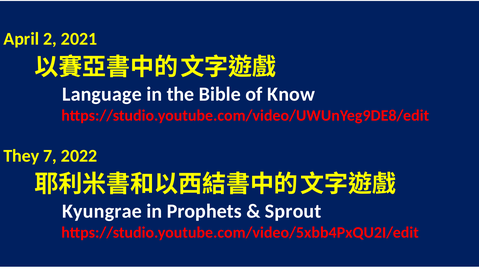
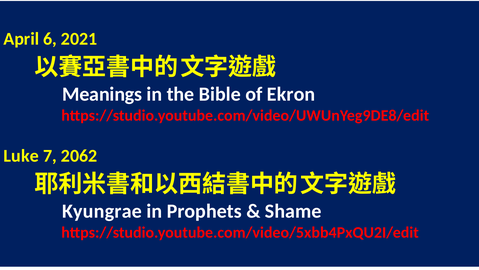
2: 2 -> 6
Language: Language -> Meanings
Know: Know -> Ekron
They: They -> Luke
2022: 2022 -> 2062
Sprout: Sprout -> Shame
